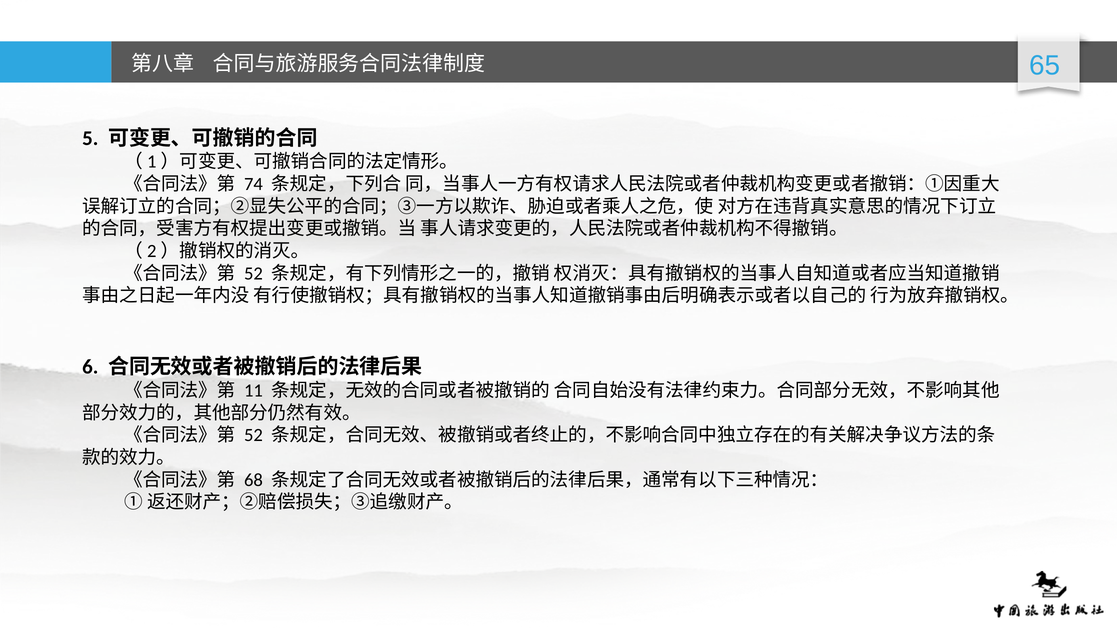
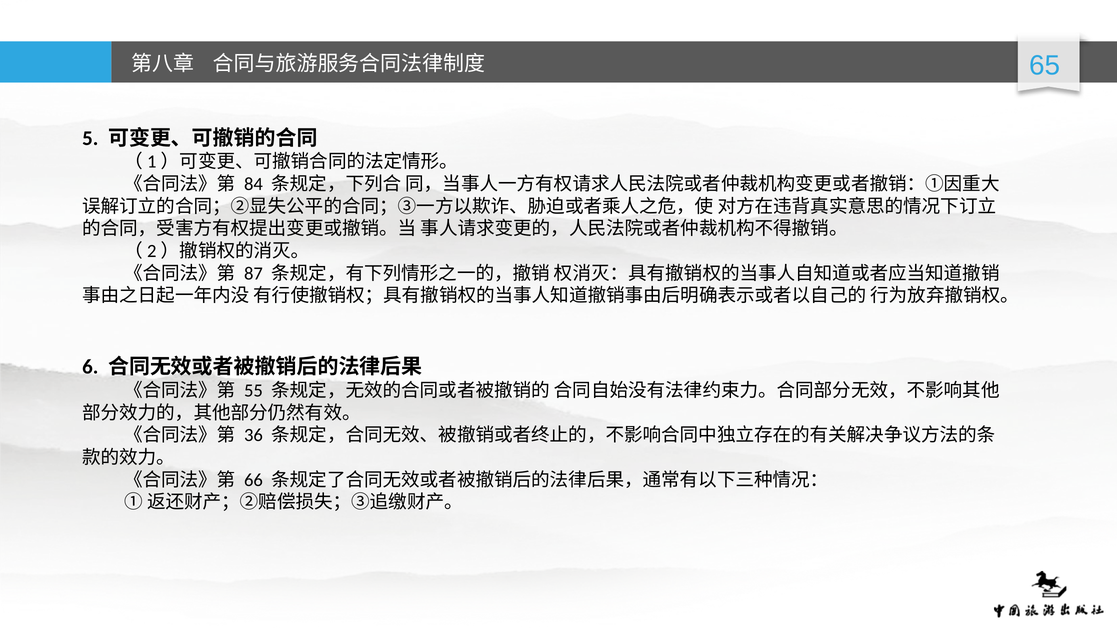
74: 74 -> 84
52 at (253, 274): 52 -> 87
11: 11 -> 55
52 at (253, 435): 52 -> 36
68: 68 -> 66
